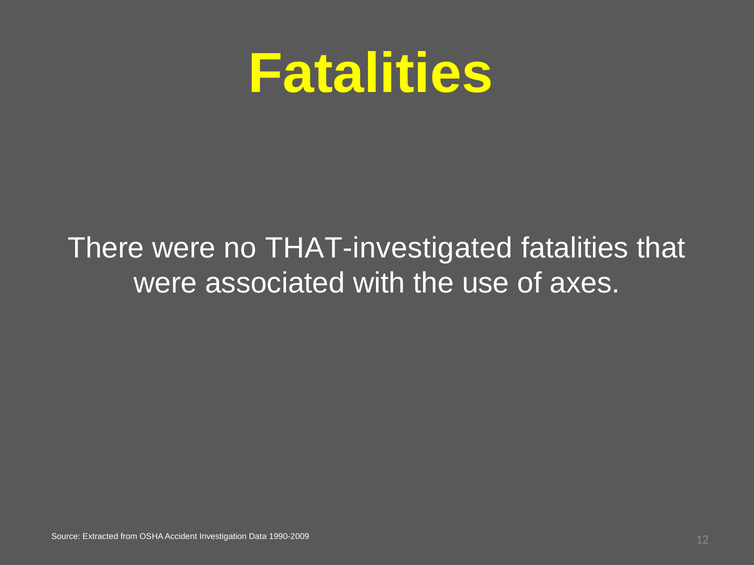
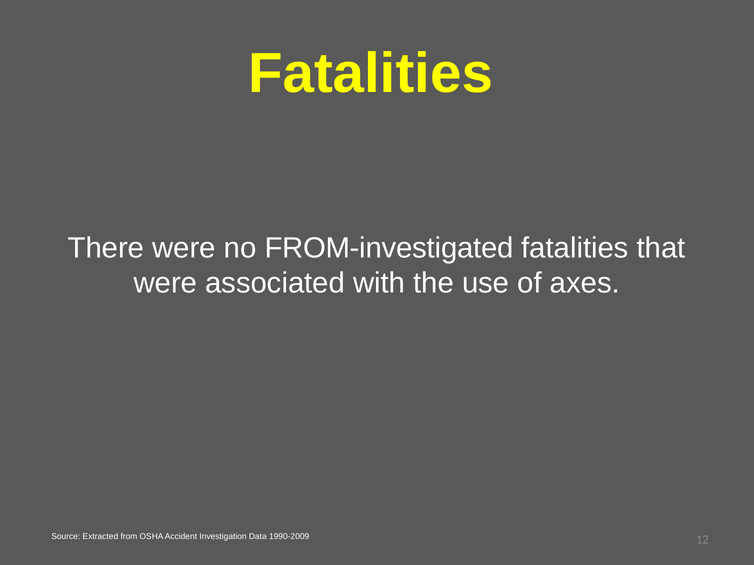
THAT-investigated: THAT-investigated -> FROM-investigated
